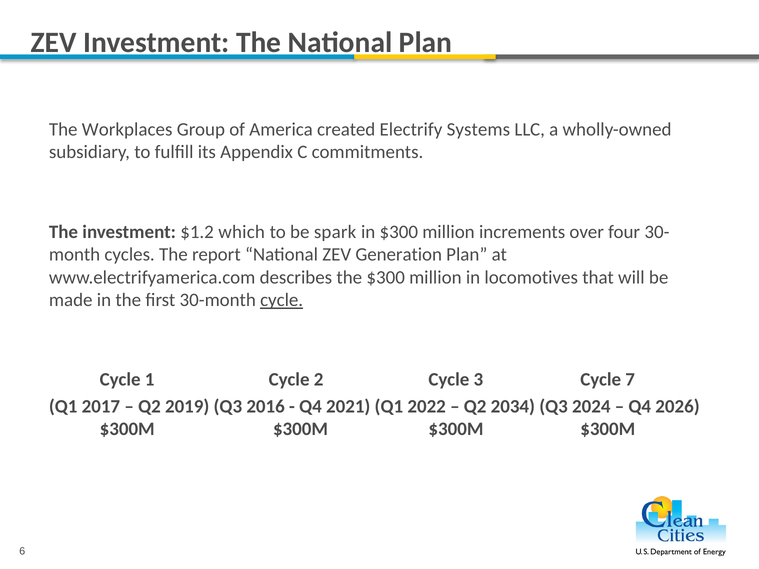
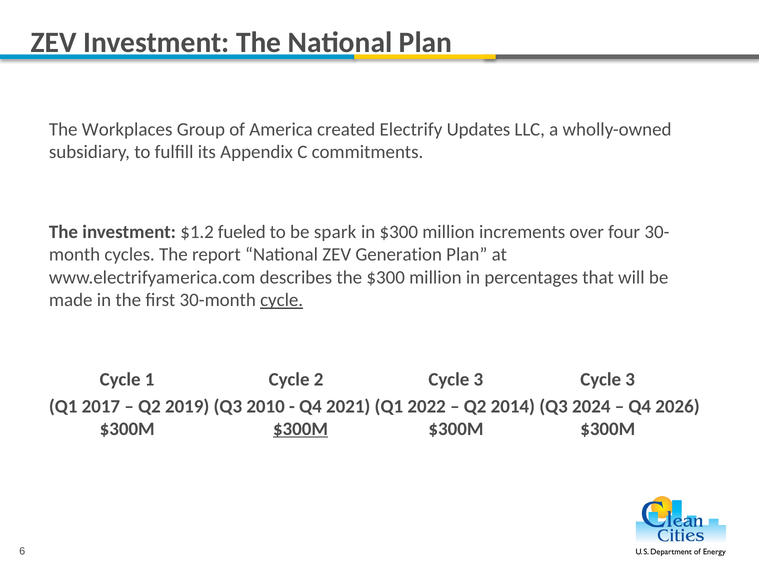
Systems: Systems -> Updates
which: which -> fueled
locomotives: locomotives -> percentages
3 Cycle 7: 7 -> 3
2016: 2016 -> 2010
2034: 2034 -> 2014
$300M at (300, 429) underline: none -> present
